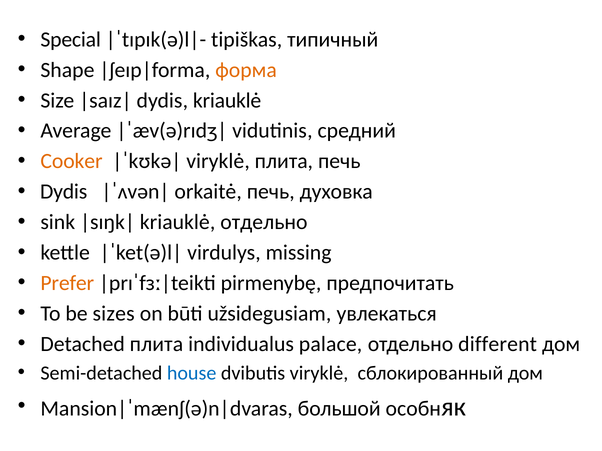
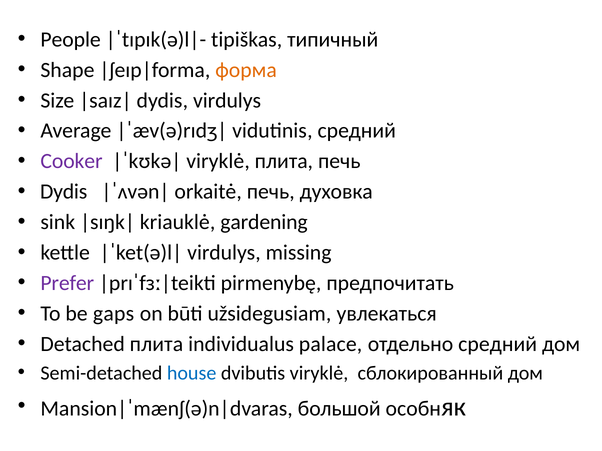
Special: Special -> People
dydis kriauklė: kriauklė -> virdulys
Cooker colour: orange -> purple
kriauklė отдельно: отдельно -> gardening
Prefer colour: orange -> purple
sizes: sizes -> gaps
отдельно different: different -> средний
